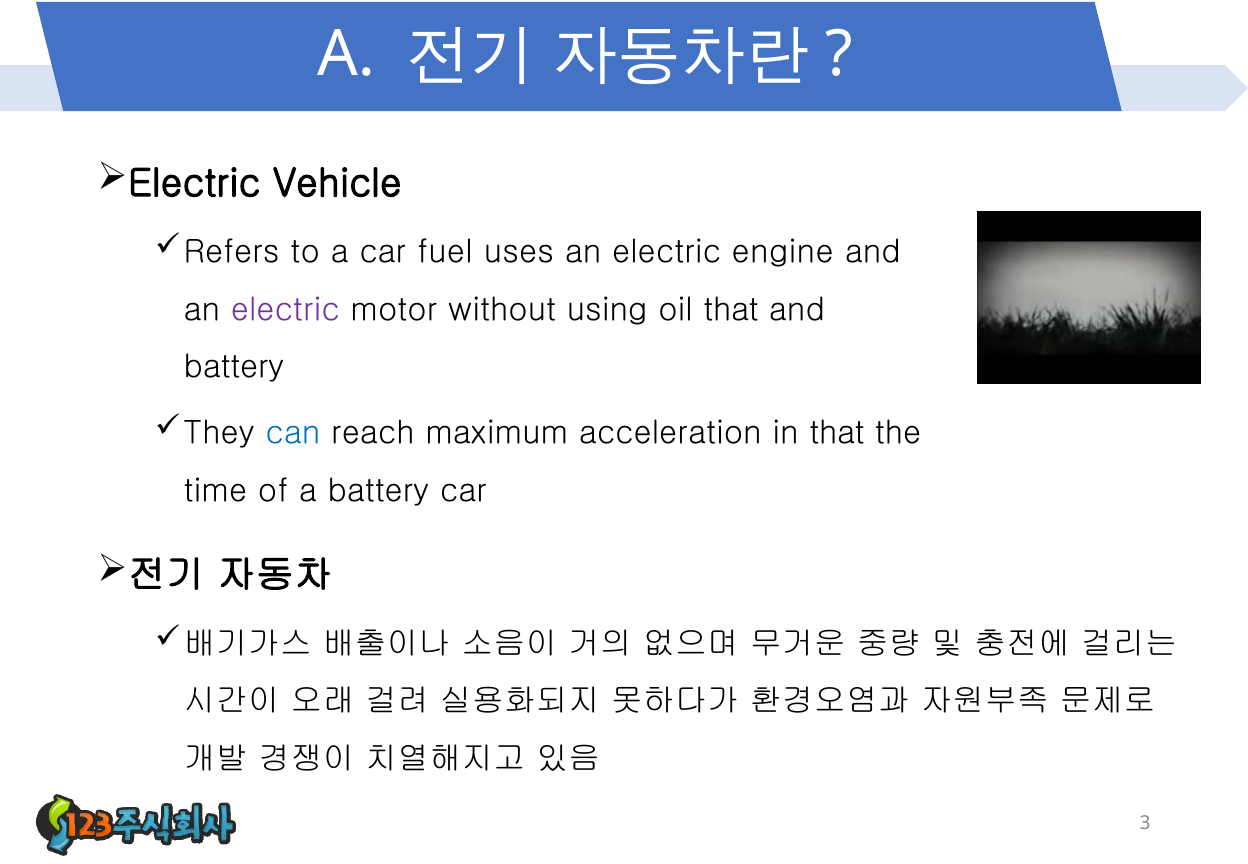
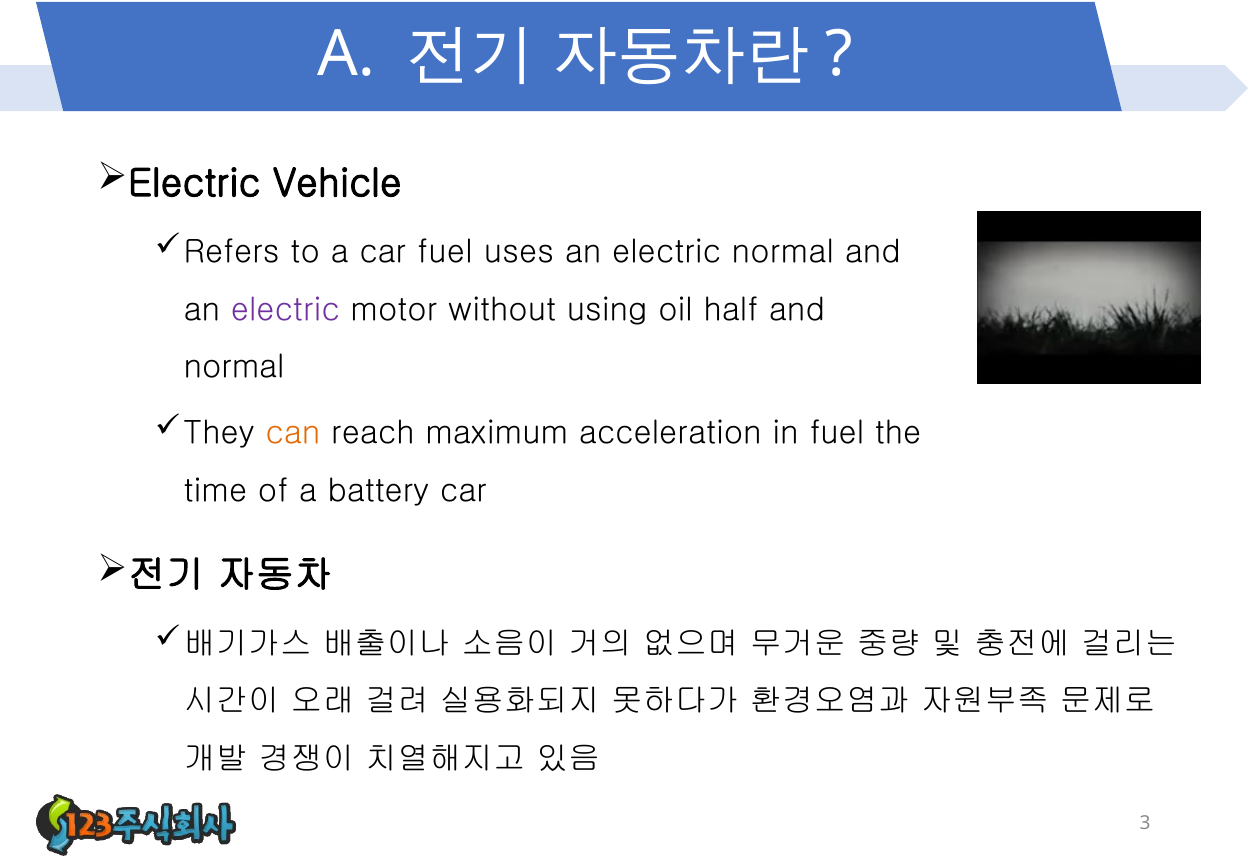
electric engine: engine -> normal
oil that: that -> half
battery at (234, 367): battery -> normal
can colour: blue -> orange
in that: that -> fuel
